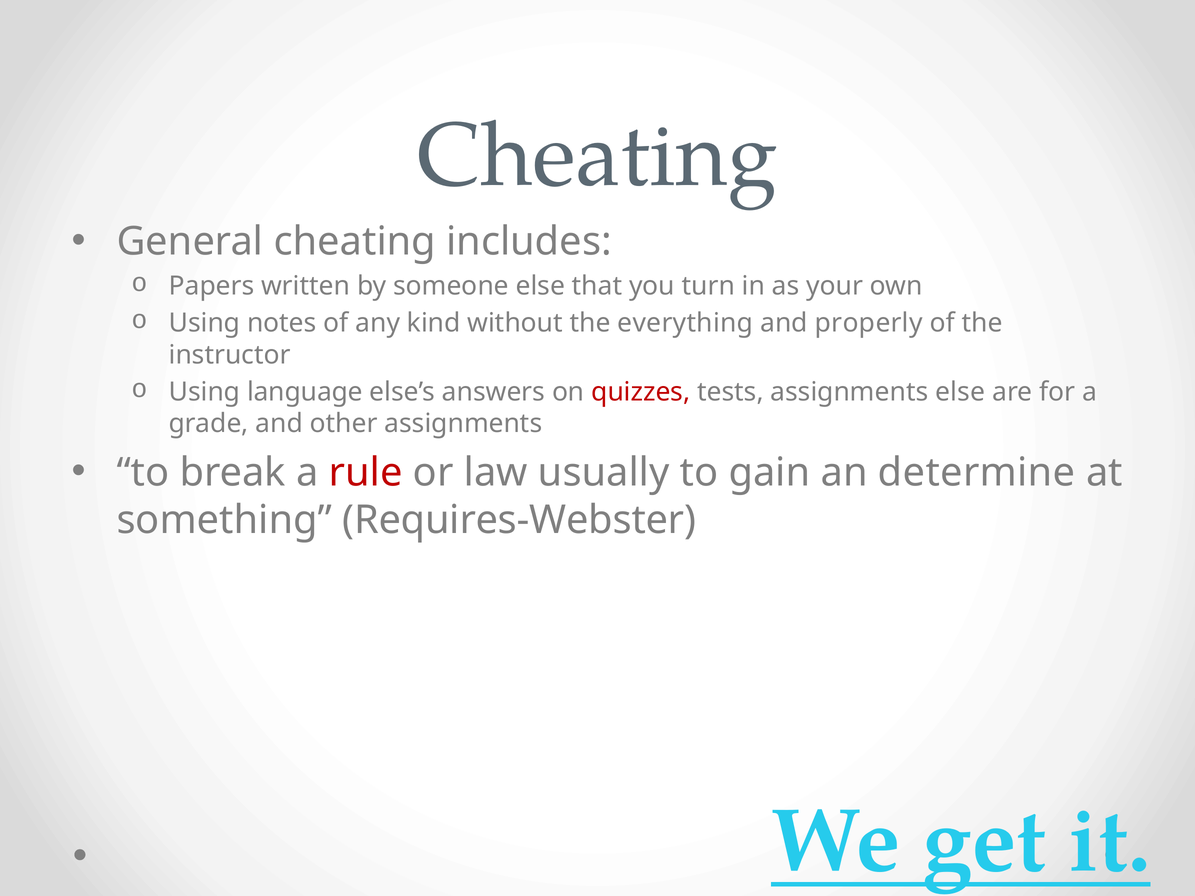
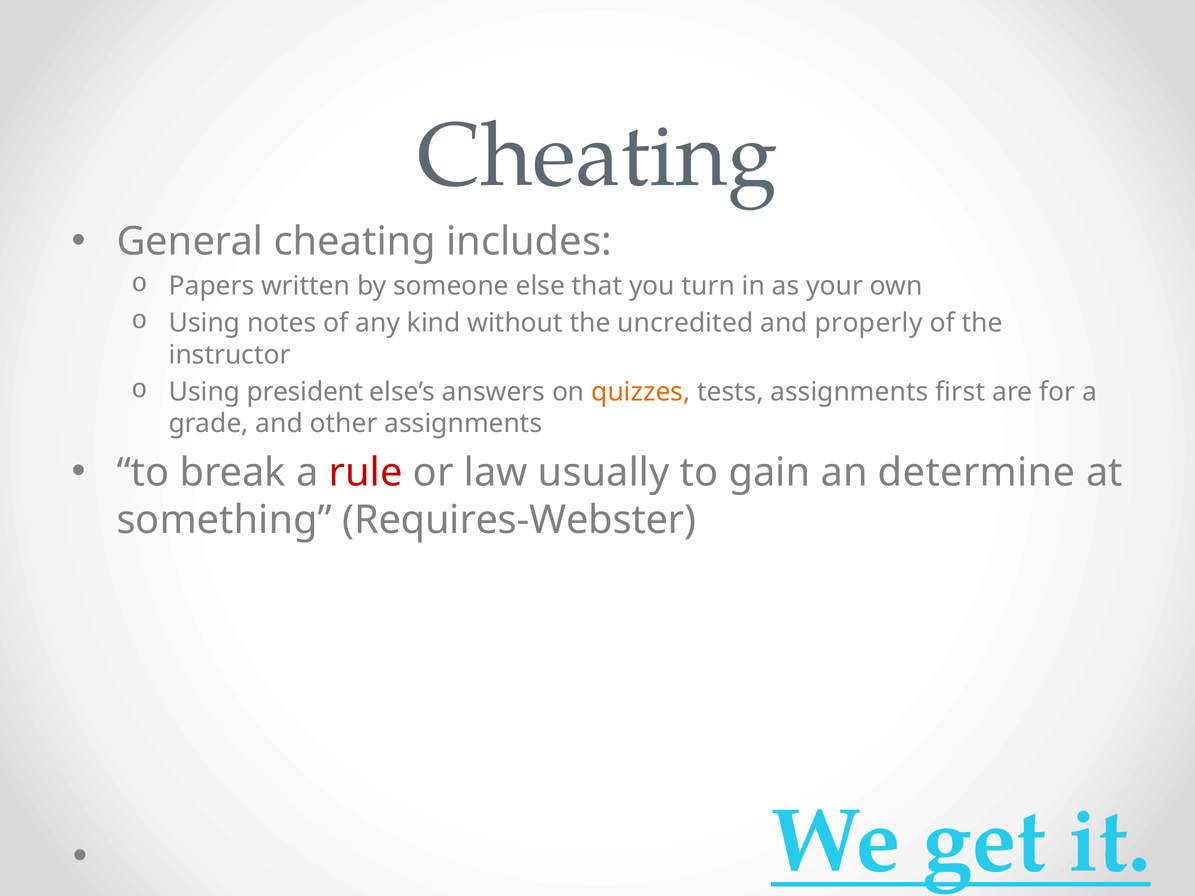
everything: everything -> uncredited
language: language -> president
quizzes colour: red -> orange
assignments else: else -> first
